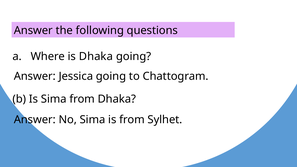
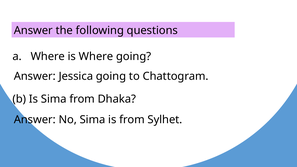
is Dhaka: Dhaka -> Where
